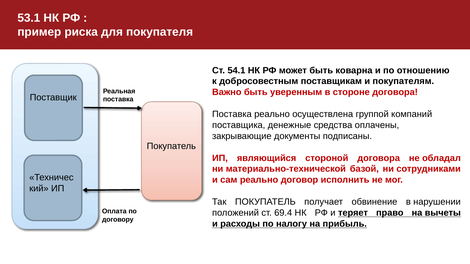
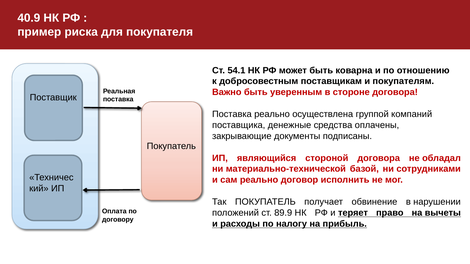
53.1: 53.1 -> 40.9
69.4: 69.4 -> 89.9
